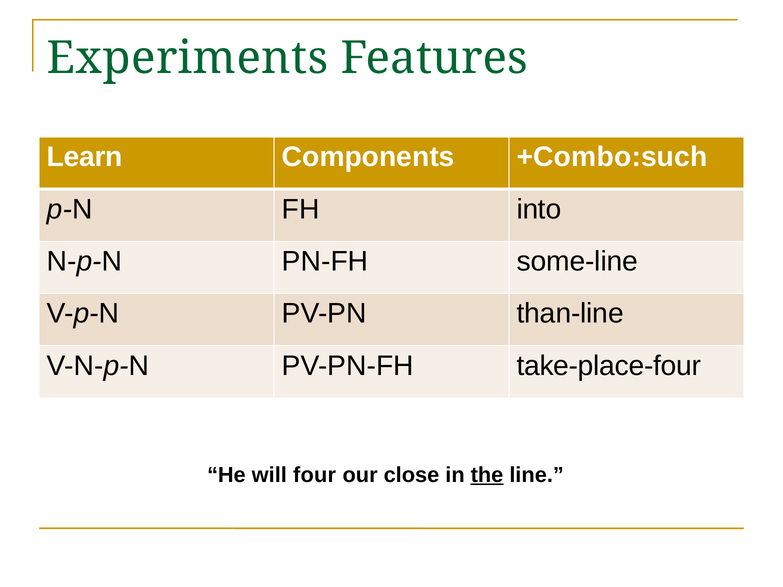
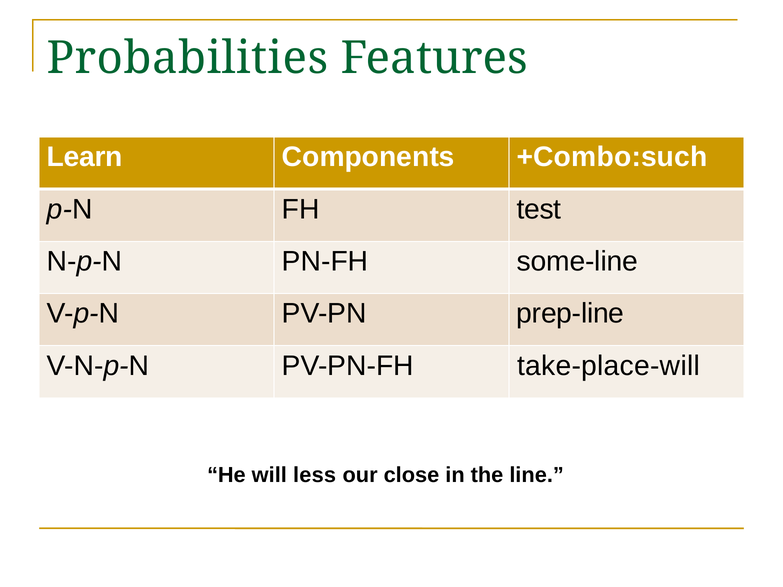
Experiments: Experiments -> Probabilities
into: into -> test
than-line: than-line -> prep-line
take-place-four: take-place-four -> take-place-will
four: four -> less
the underline: present -> none
